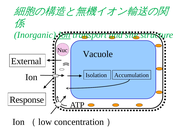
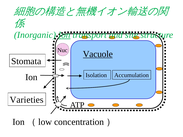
Vacuole underline: none -> present
External: External -> Stomata
Response: Response -> Varieties
